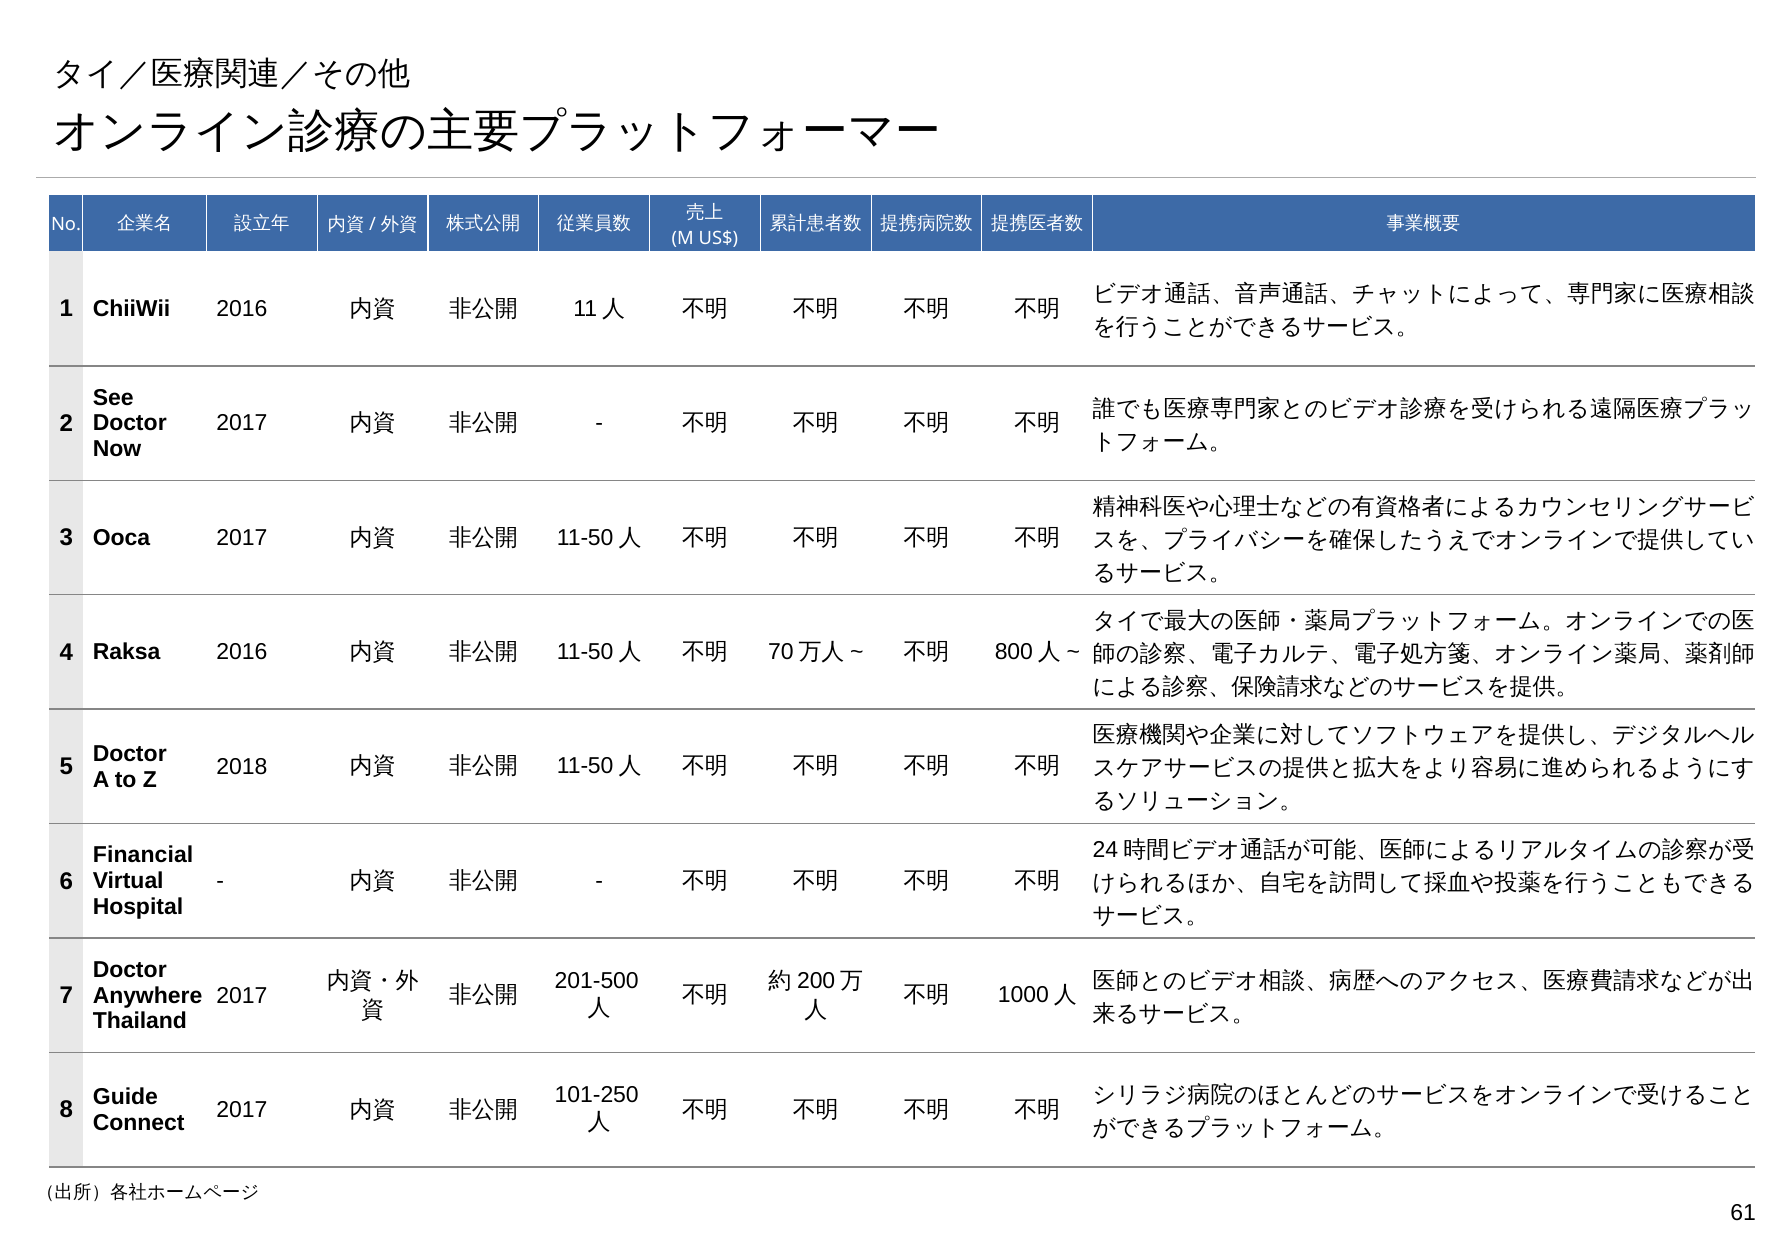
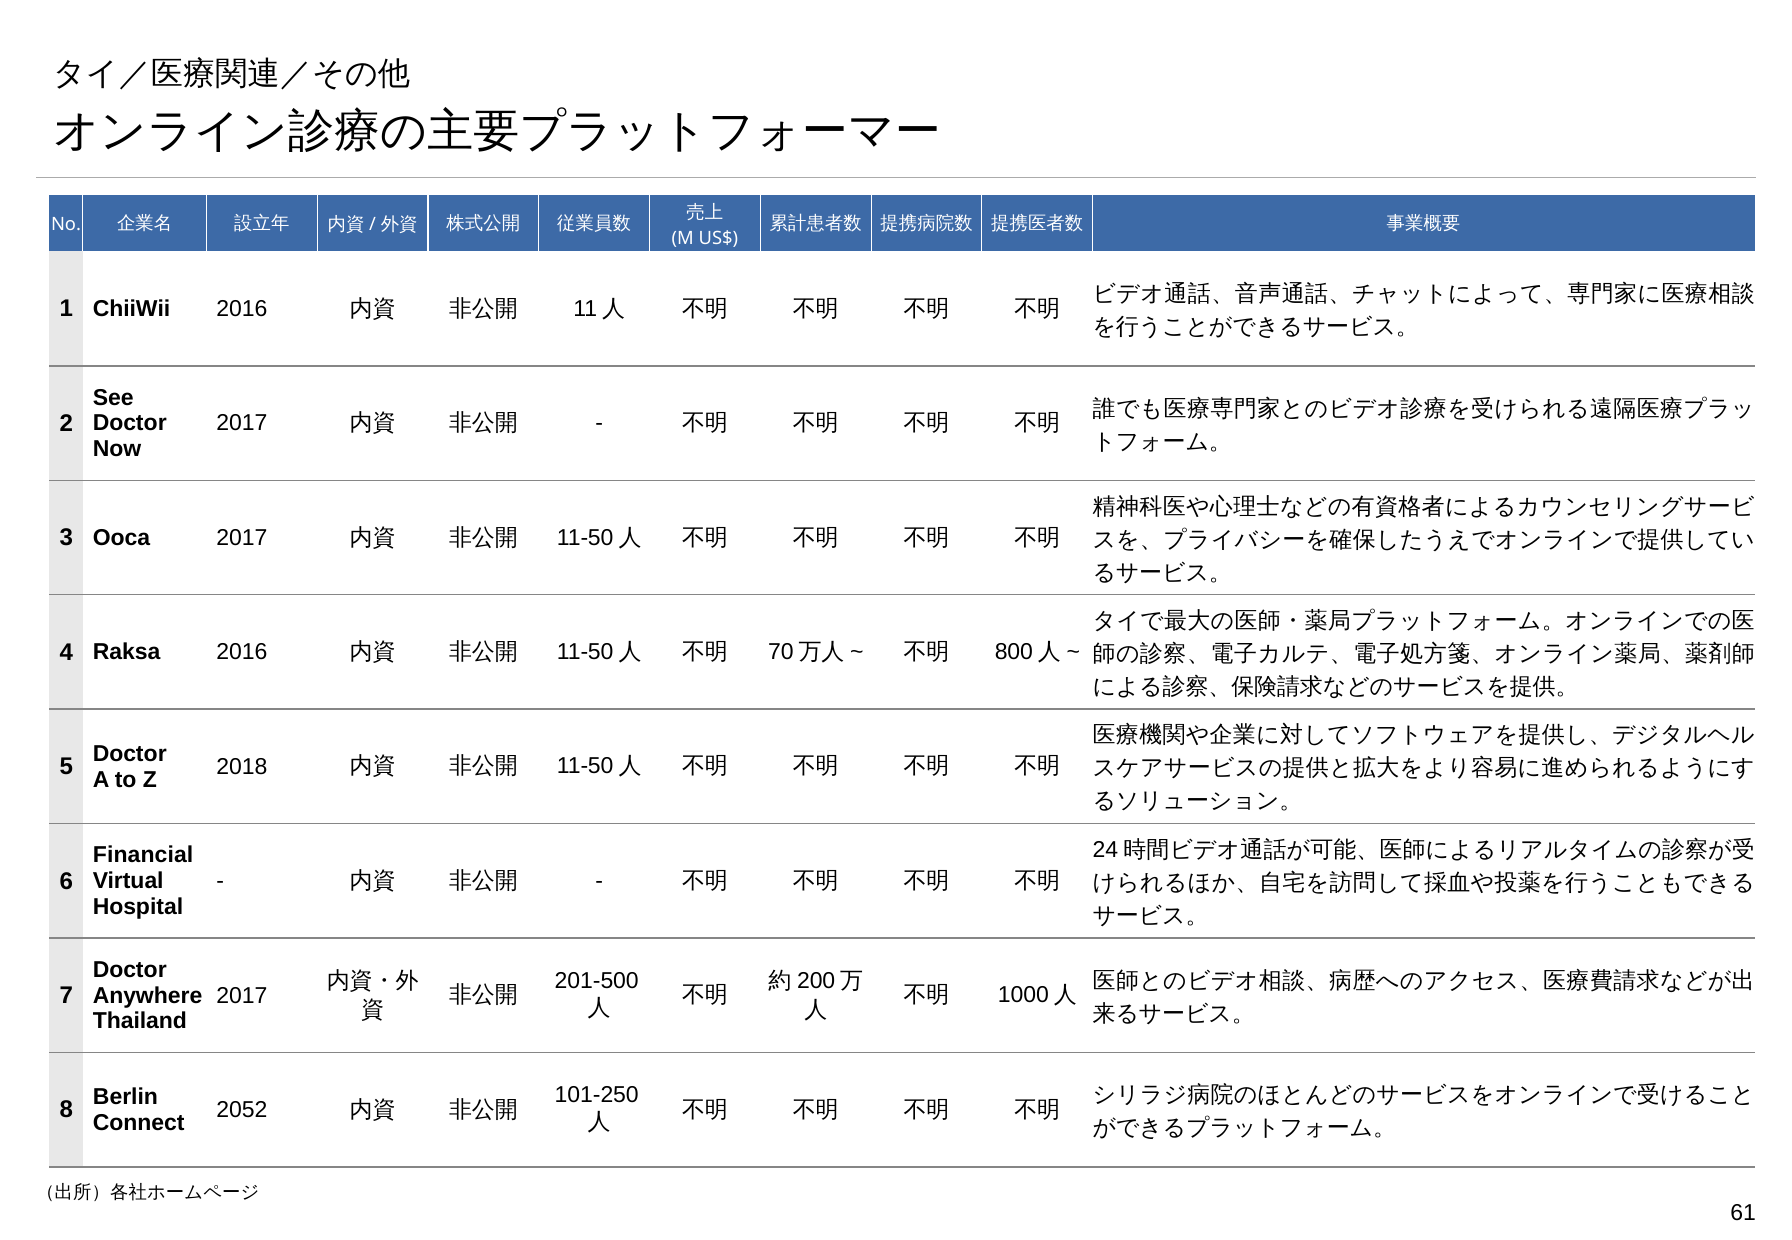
Guide: Guide -> Berlin
2017 at (242, 1110): 2017 -> 2052
